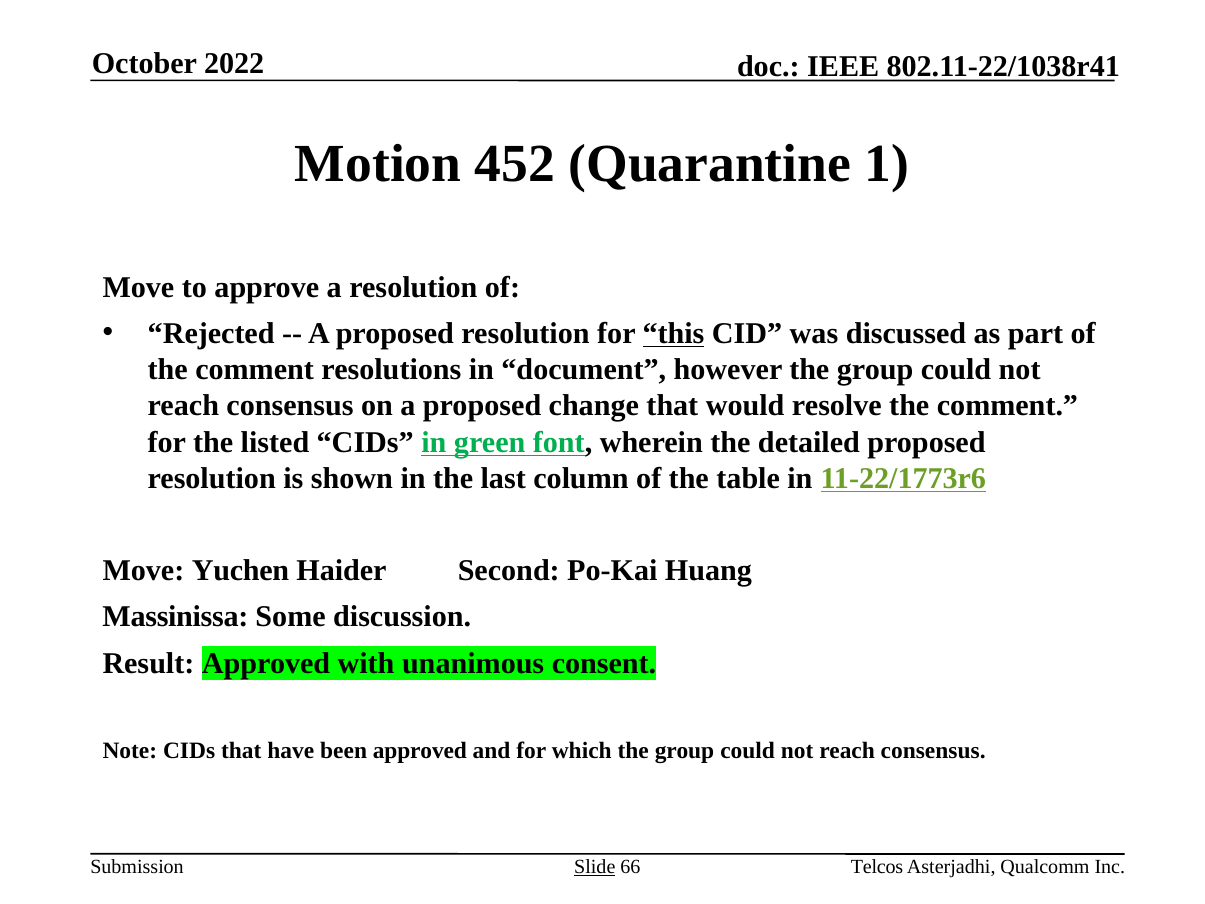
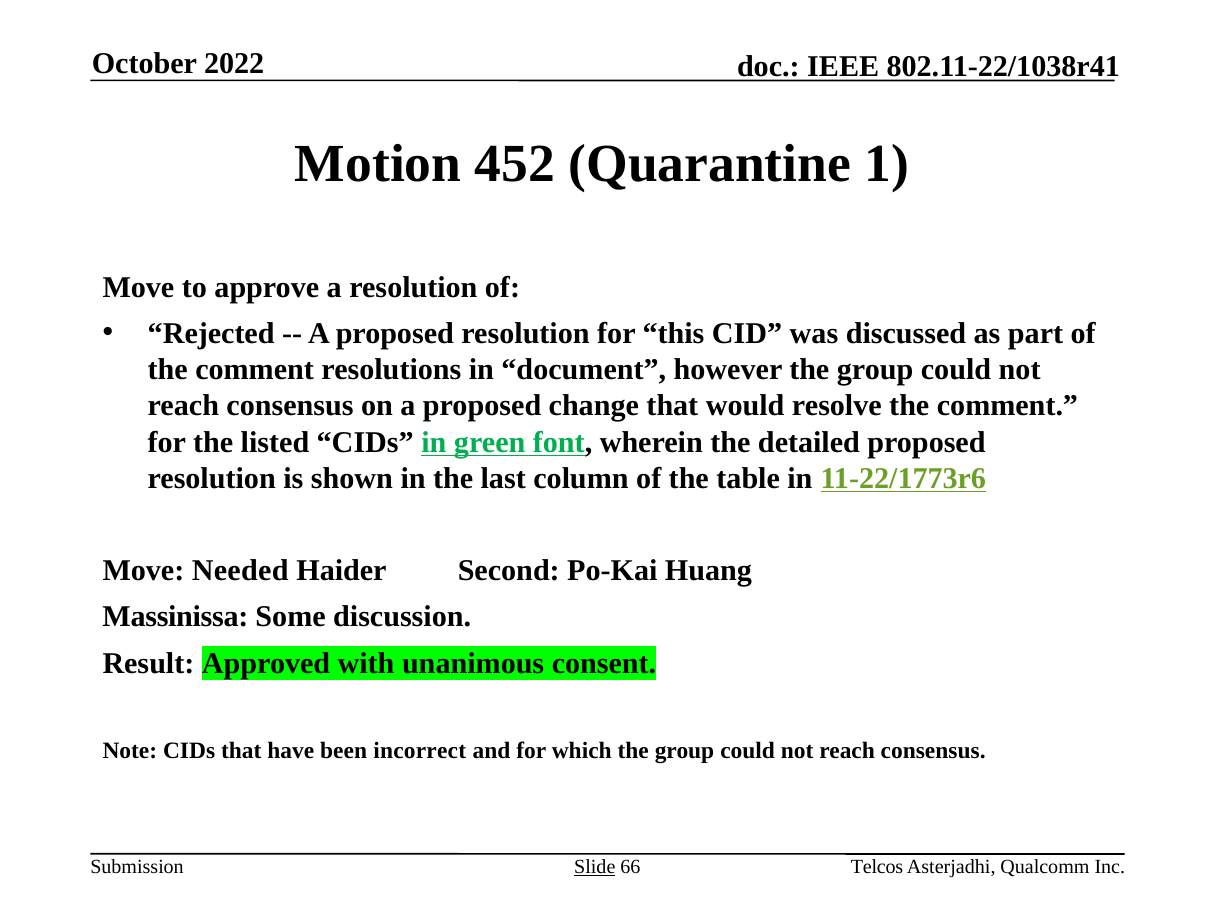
this underline: present -> none
Yuchen: Yuchen -> Needed
been approved: approved -> incorrect
